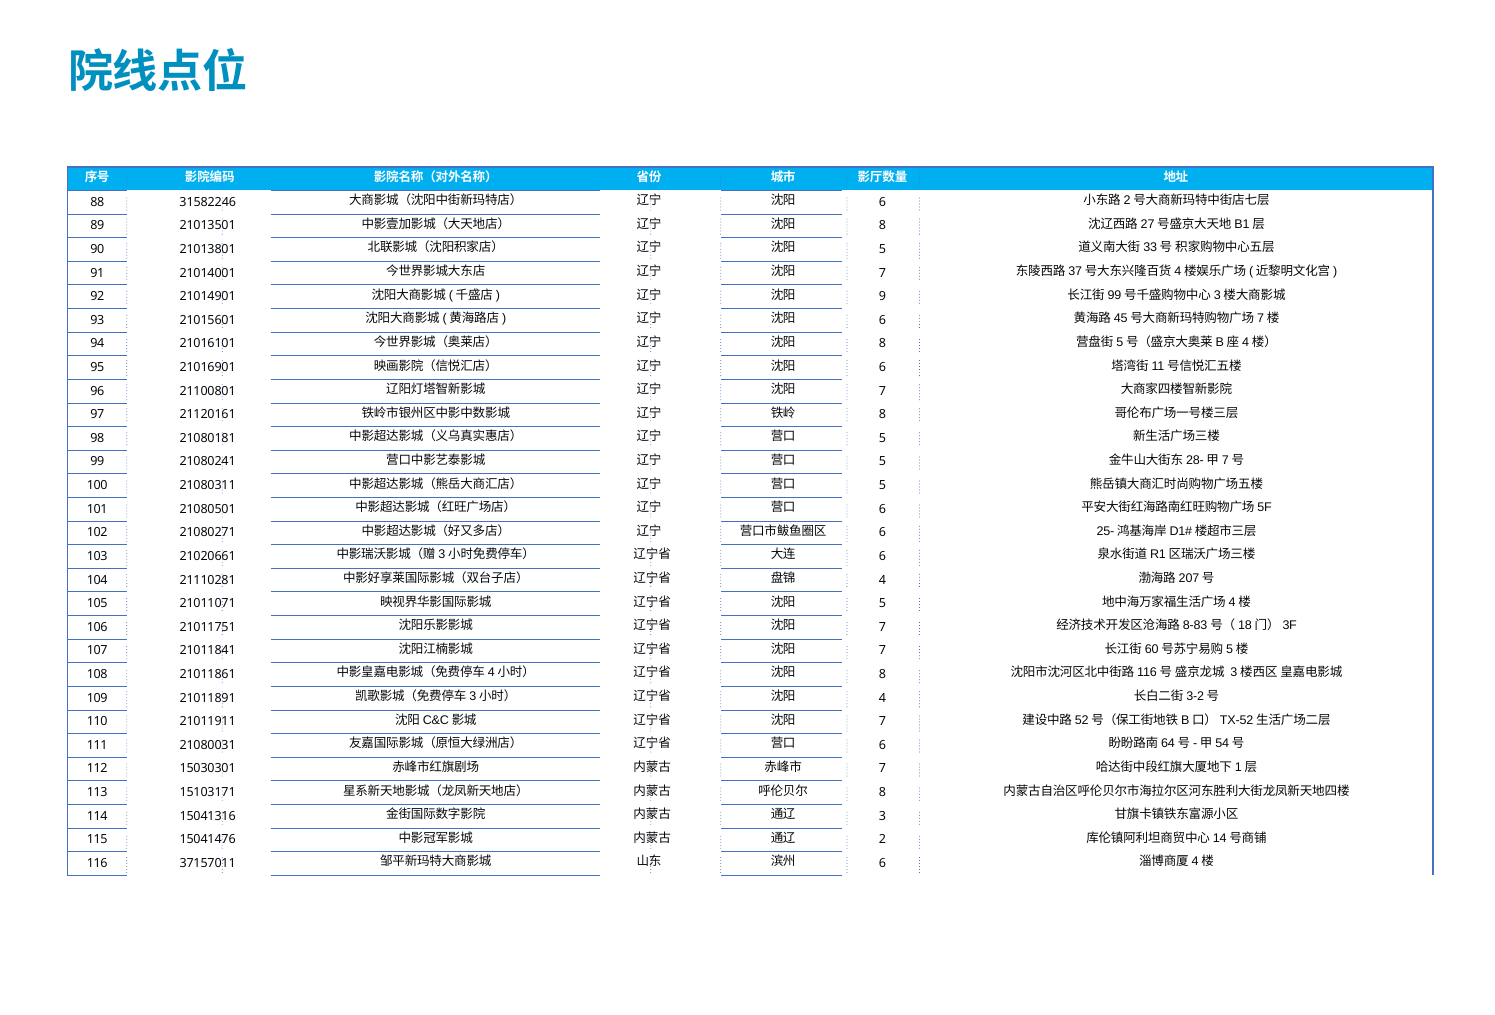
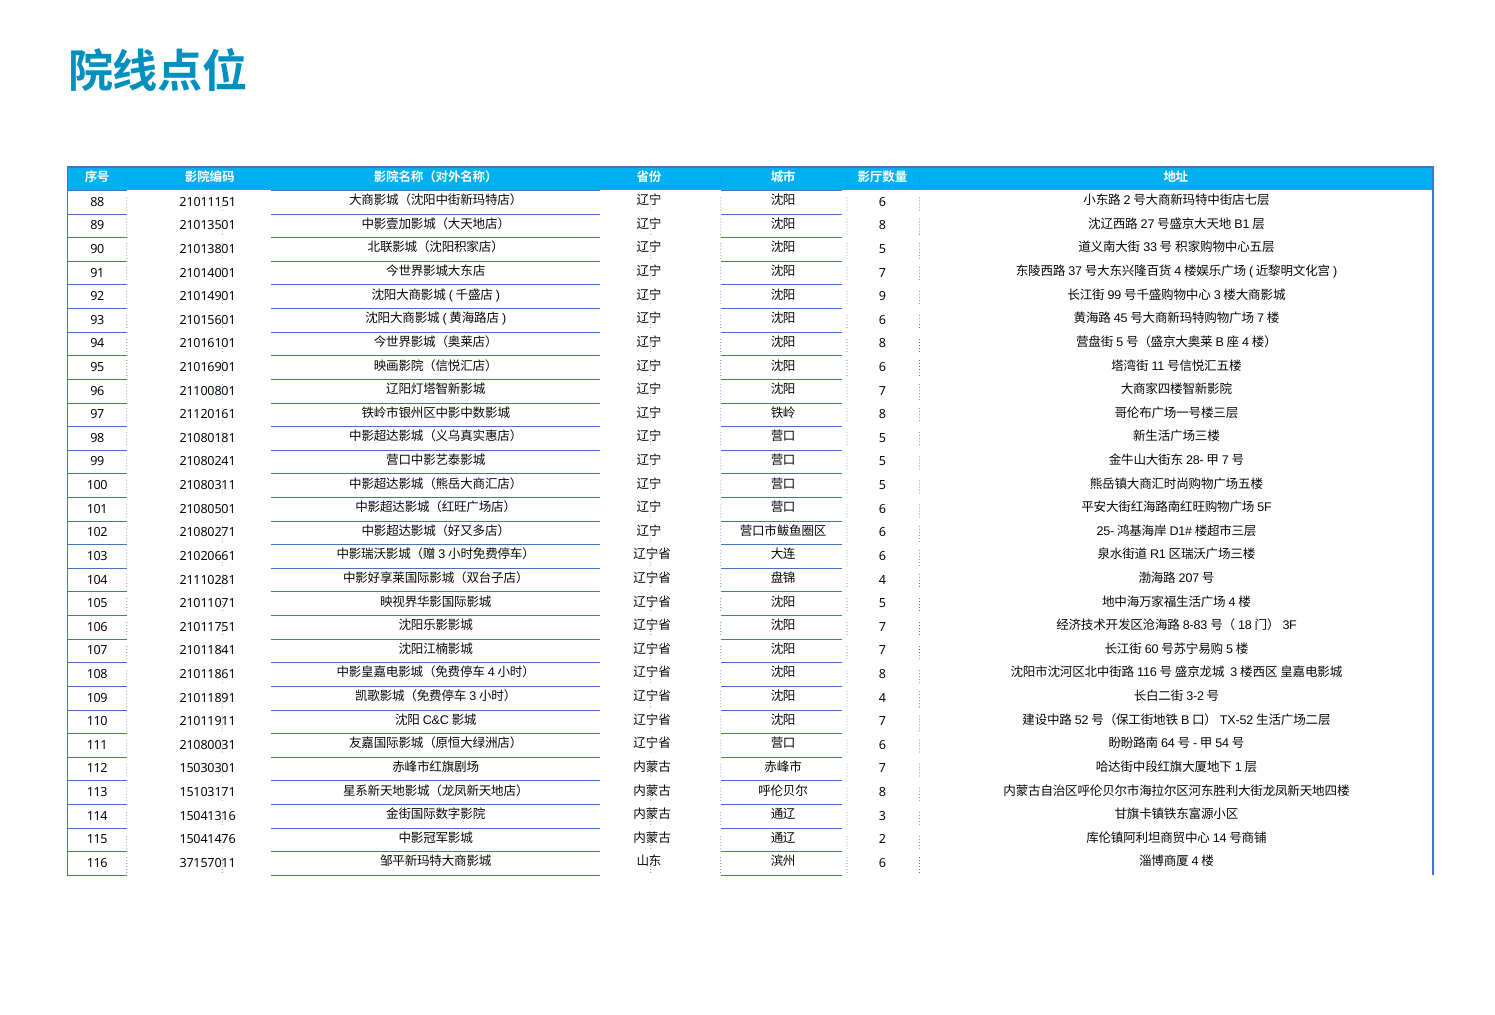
31582246: 31582246 -> 21011151
